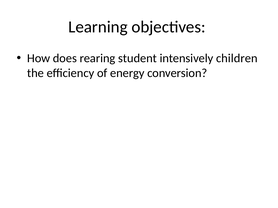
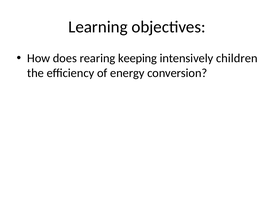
student: student -> keeping
